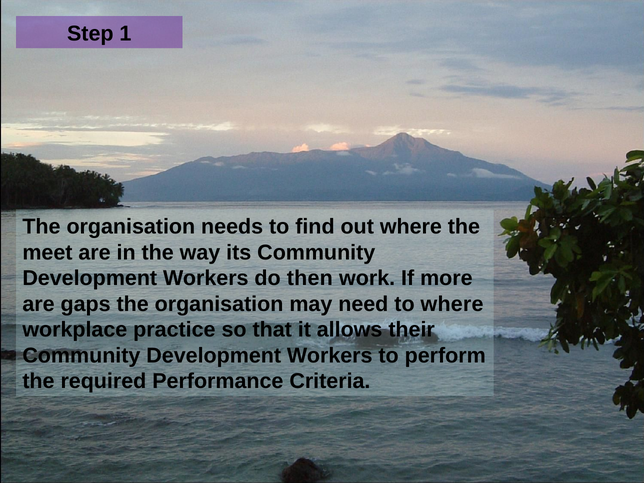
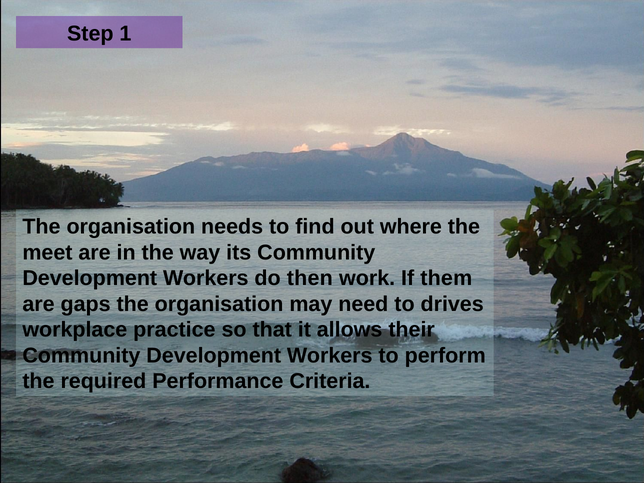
more: more -> them
to where: where -> drives
